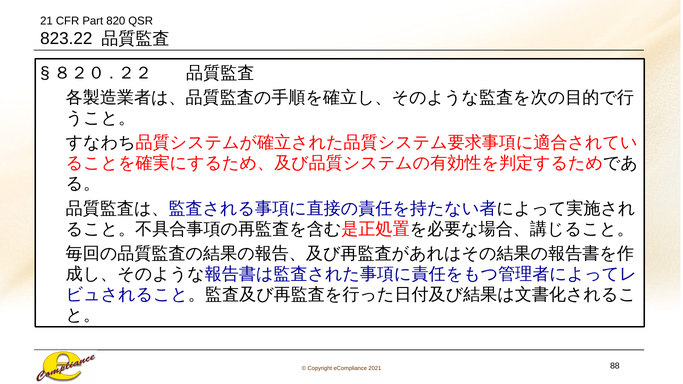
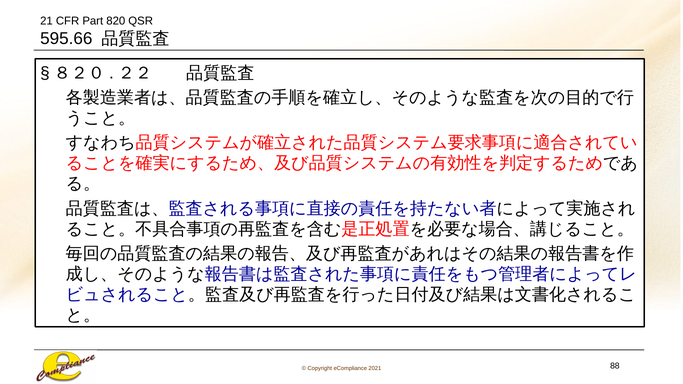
823.22: 823.22 -> 595.66
